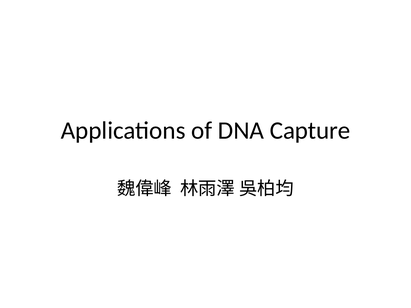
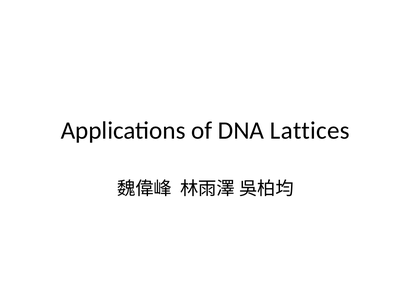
Capture: Capture -> Lattices
